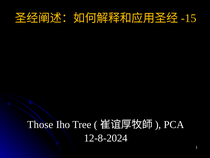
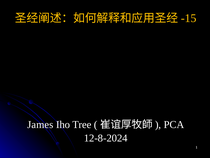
Those: Those -> James
